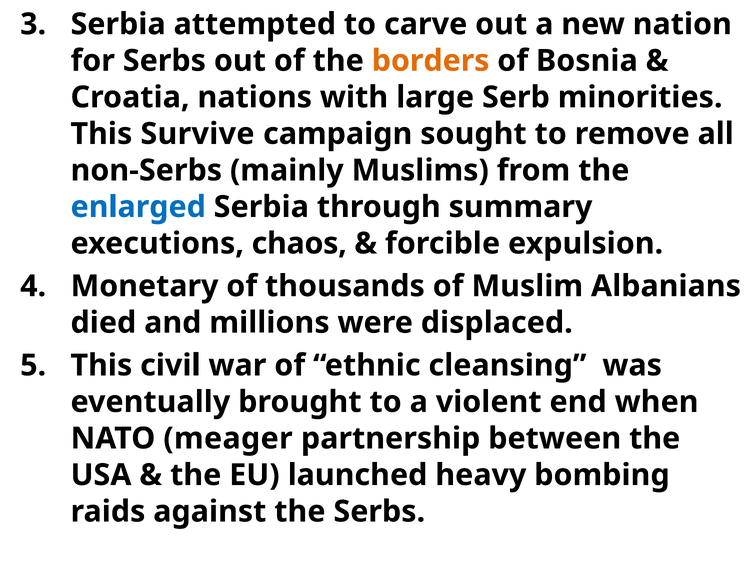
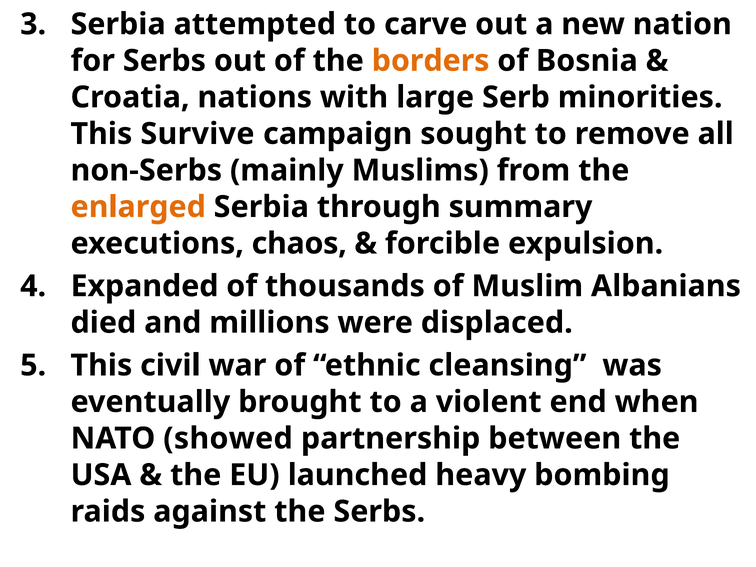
enlarged colour: blue -> orange
Monetary: Monetary -> Expanded
meager: meager -> showed
